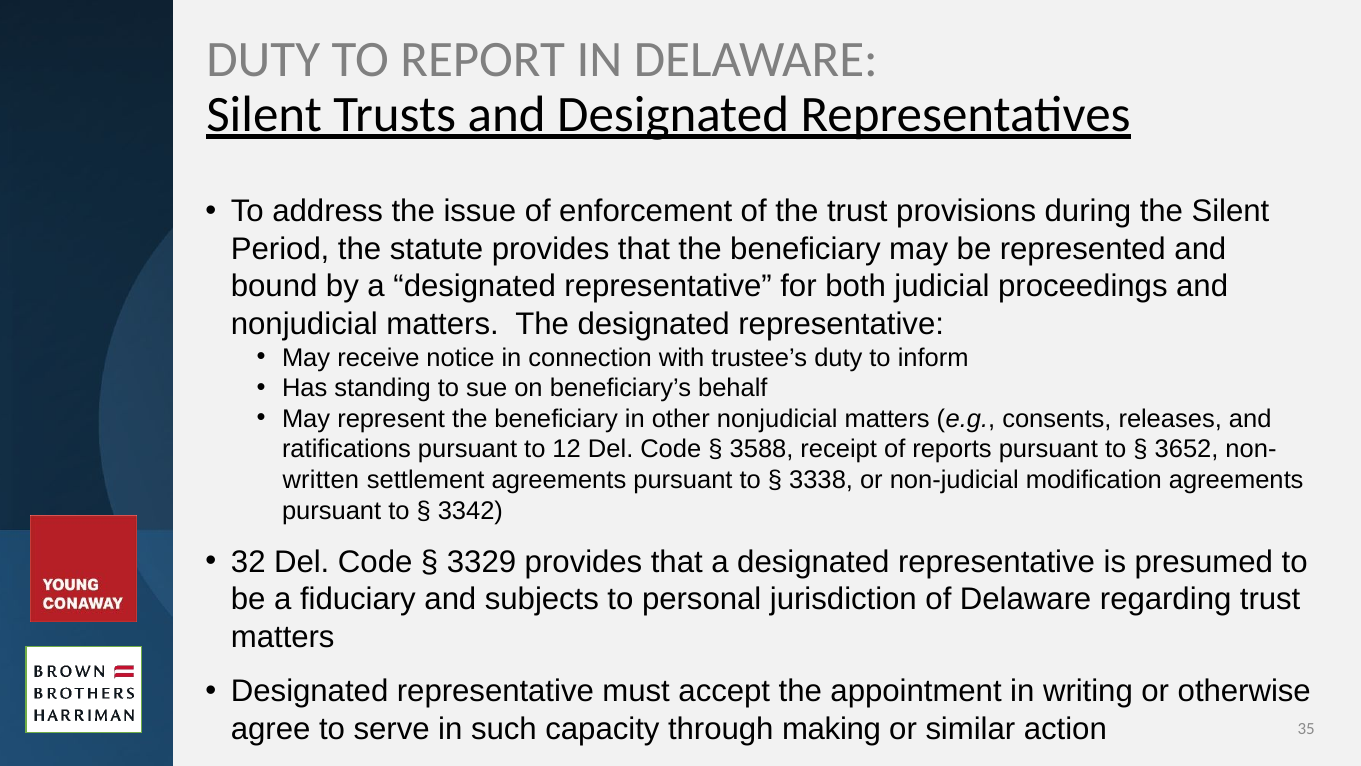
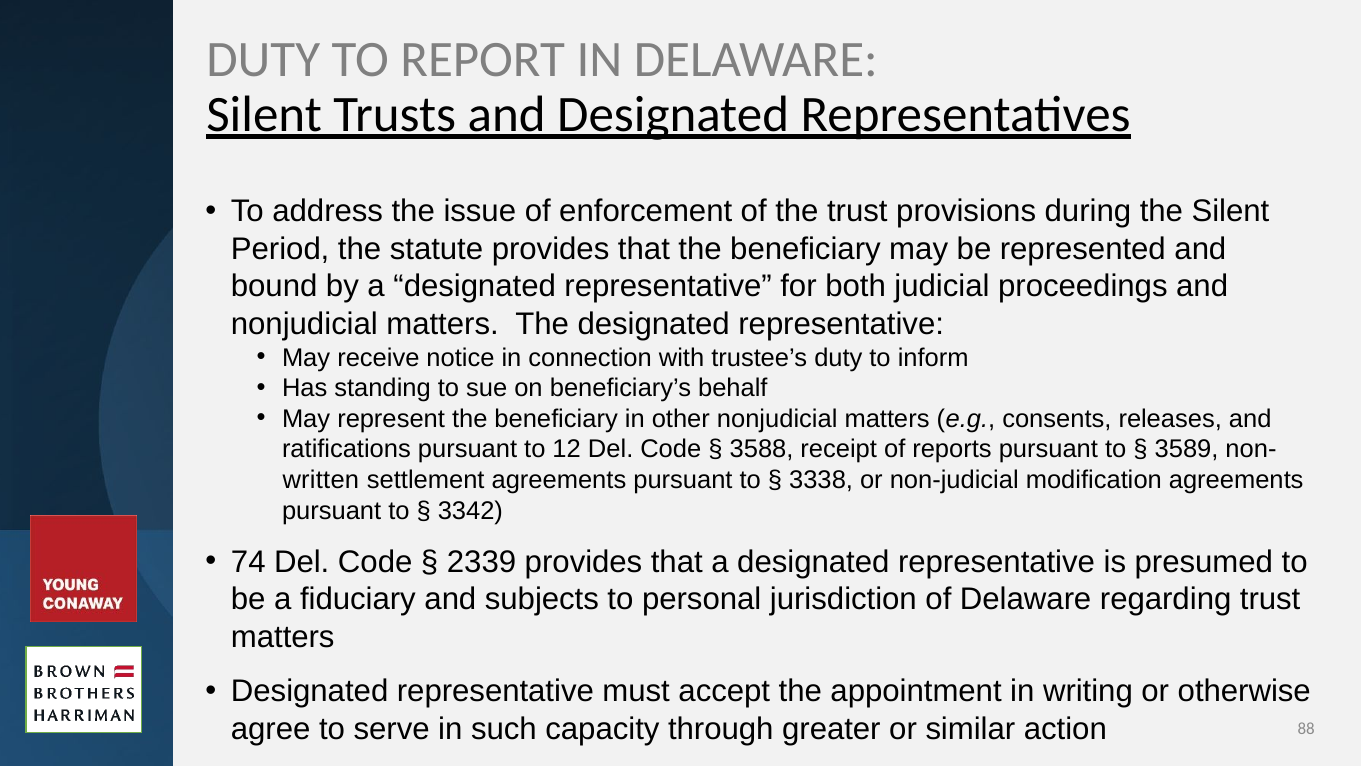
3652: 3652 -> 3589
32: 32 -> 74
3329: 3329 -> 2339
making: making -> greater
35: 35 -> 88
